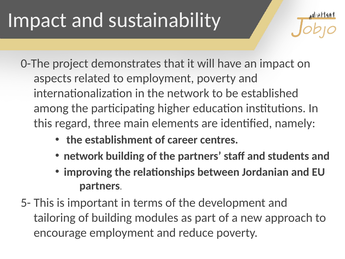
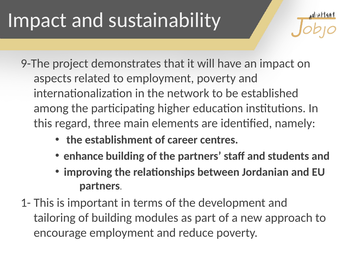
0-The: 0-The -> 9-The
network at (84, 156): network -> enhance
5-: 5- -> 1-
